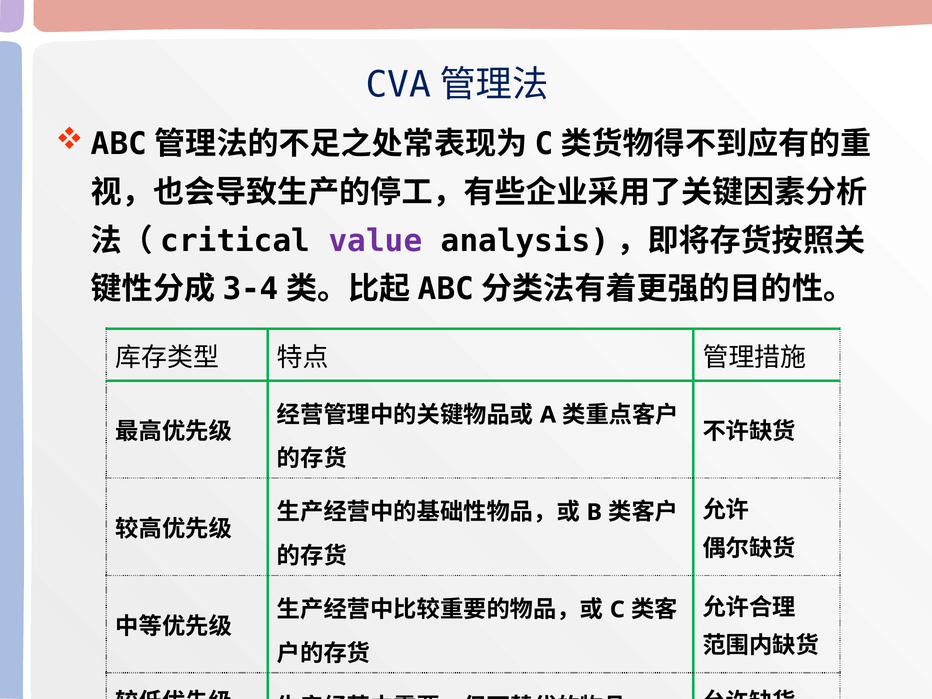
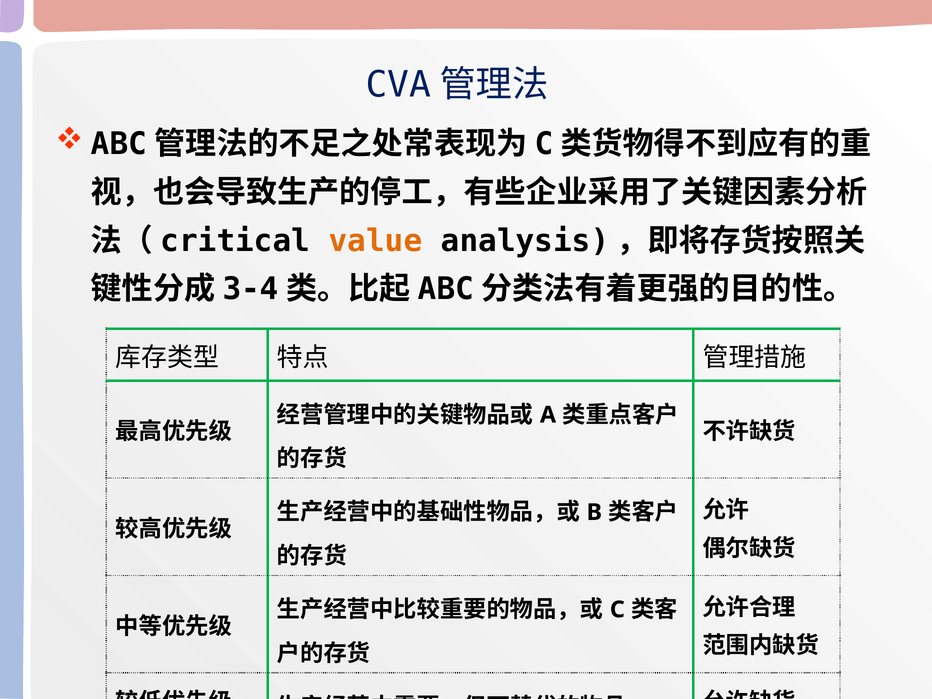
value colour: purple -> orange
